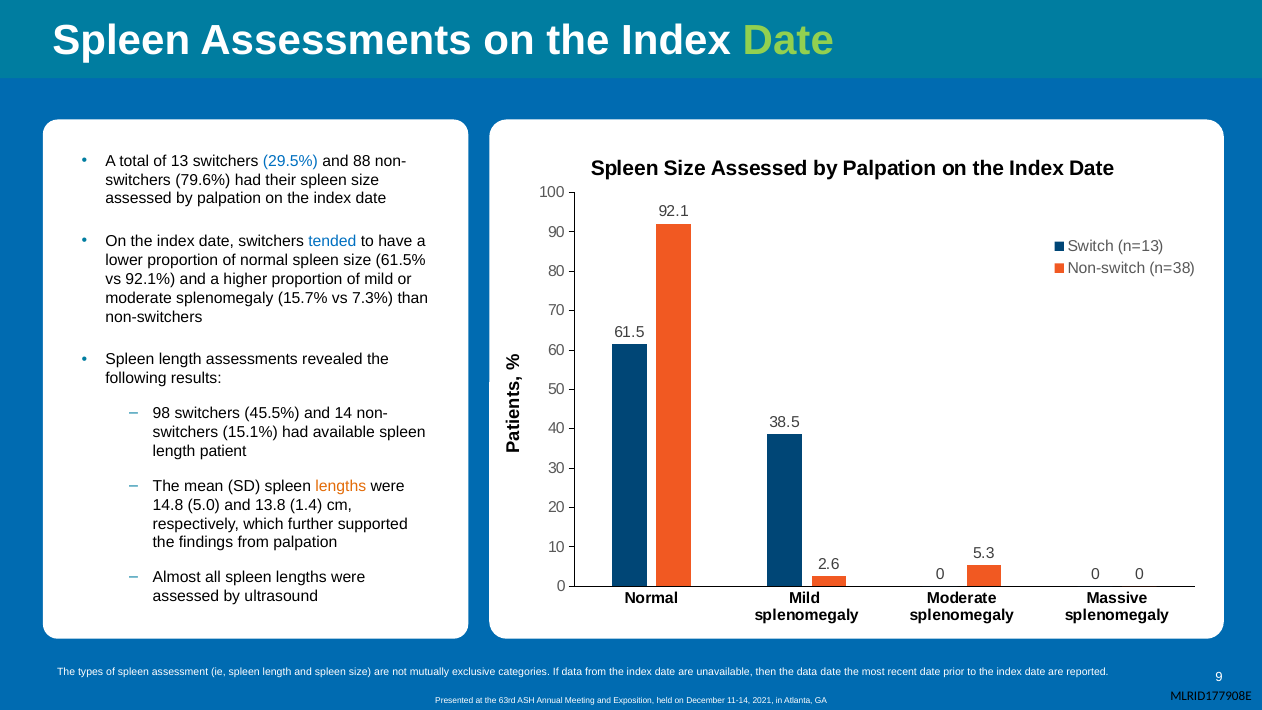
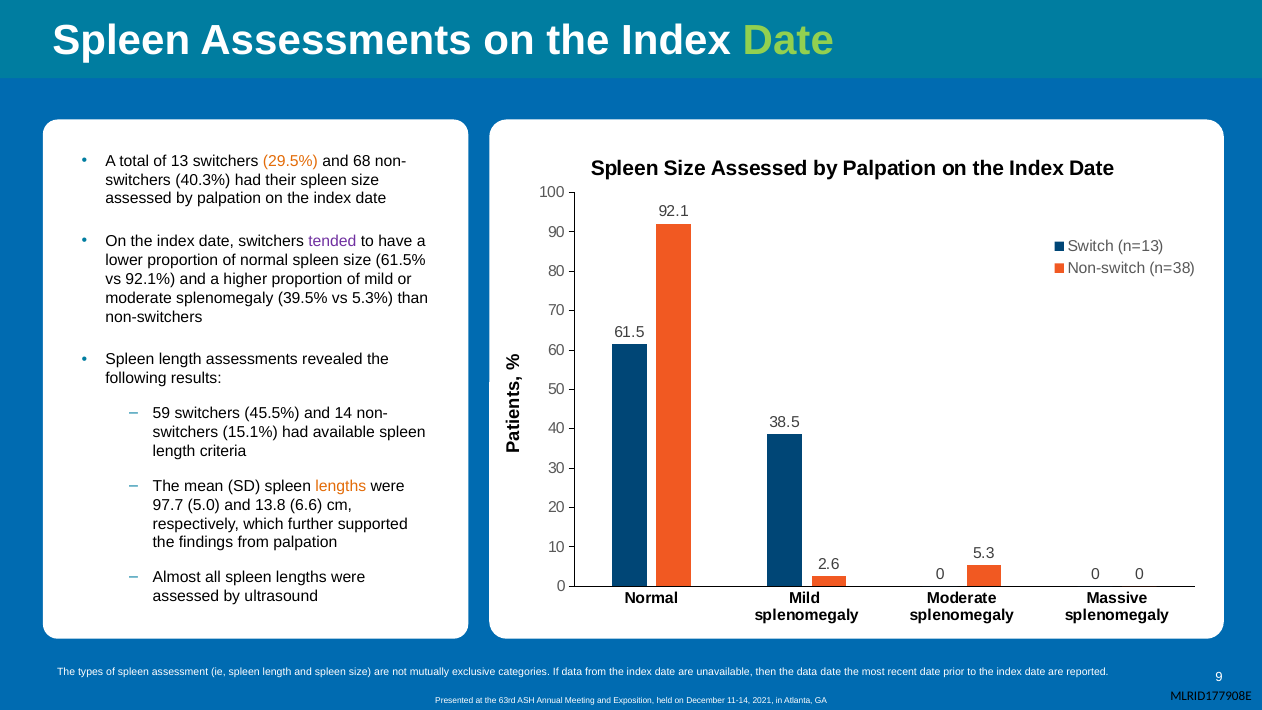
29.5% colour: blue -> orange
88: 88 -> 68
79.6%: 79.6% -> 40.3%
tended colour: blue -> purple
15.7%: 15.7% -> 39.5%
7.3%: 7.3% -> 5.3%
98: 98 -> 59
patient: patient -> criteria
14.8: 14.8 -> 97.7
1.4: 1.4 -> 6.6
